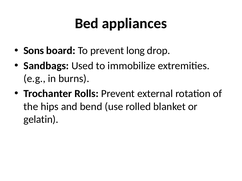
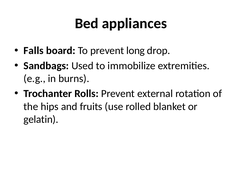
Sons: Sons -> Falls
bend: bend -> fruits
